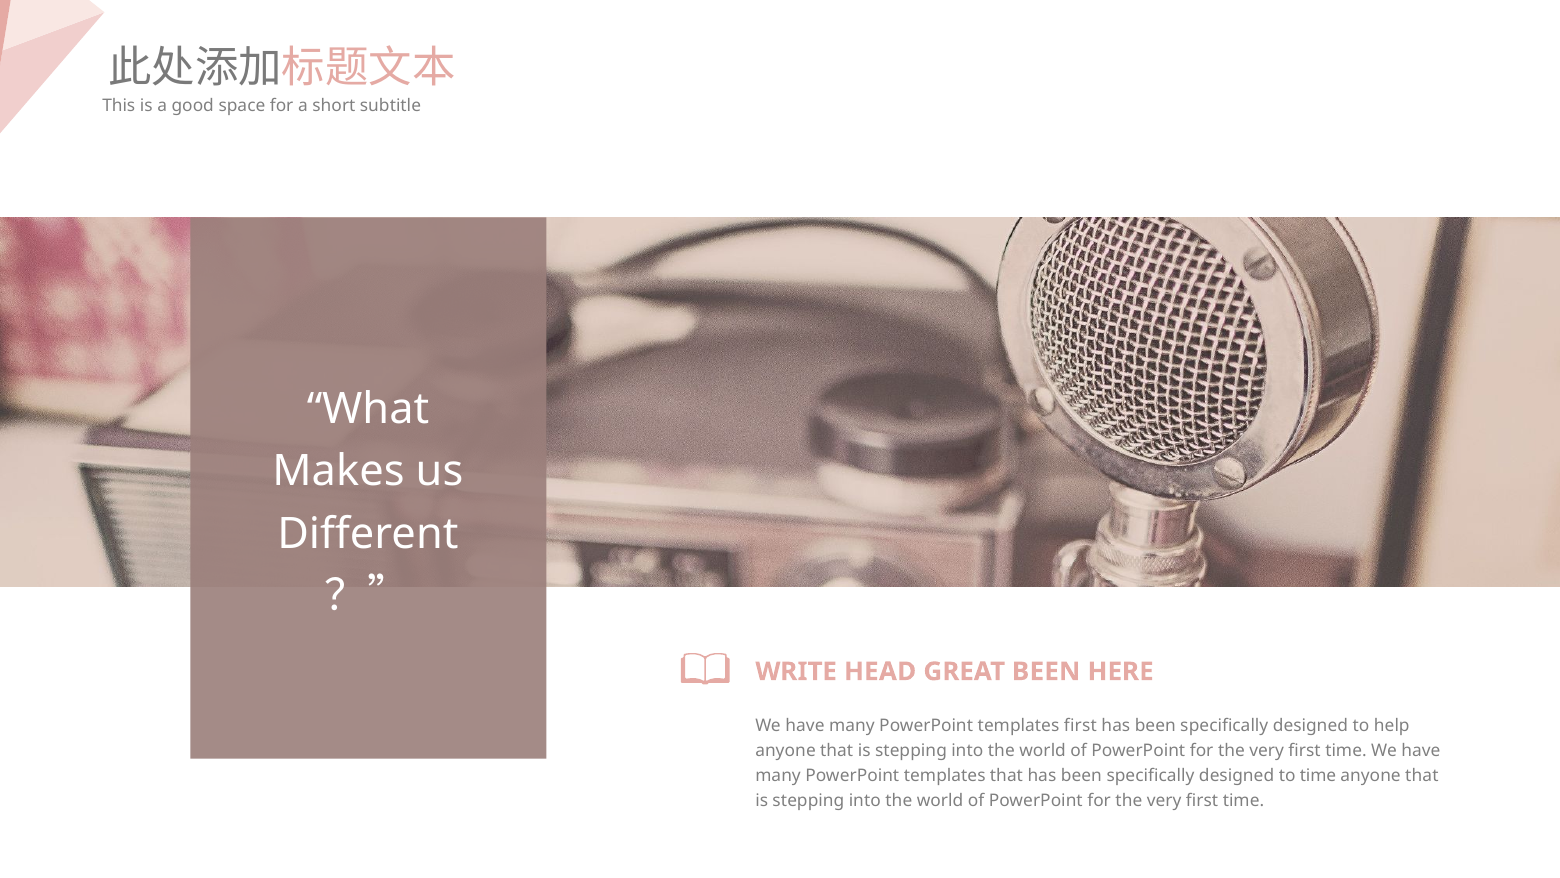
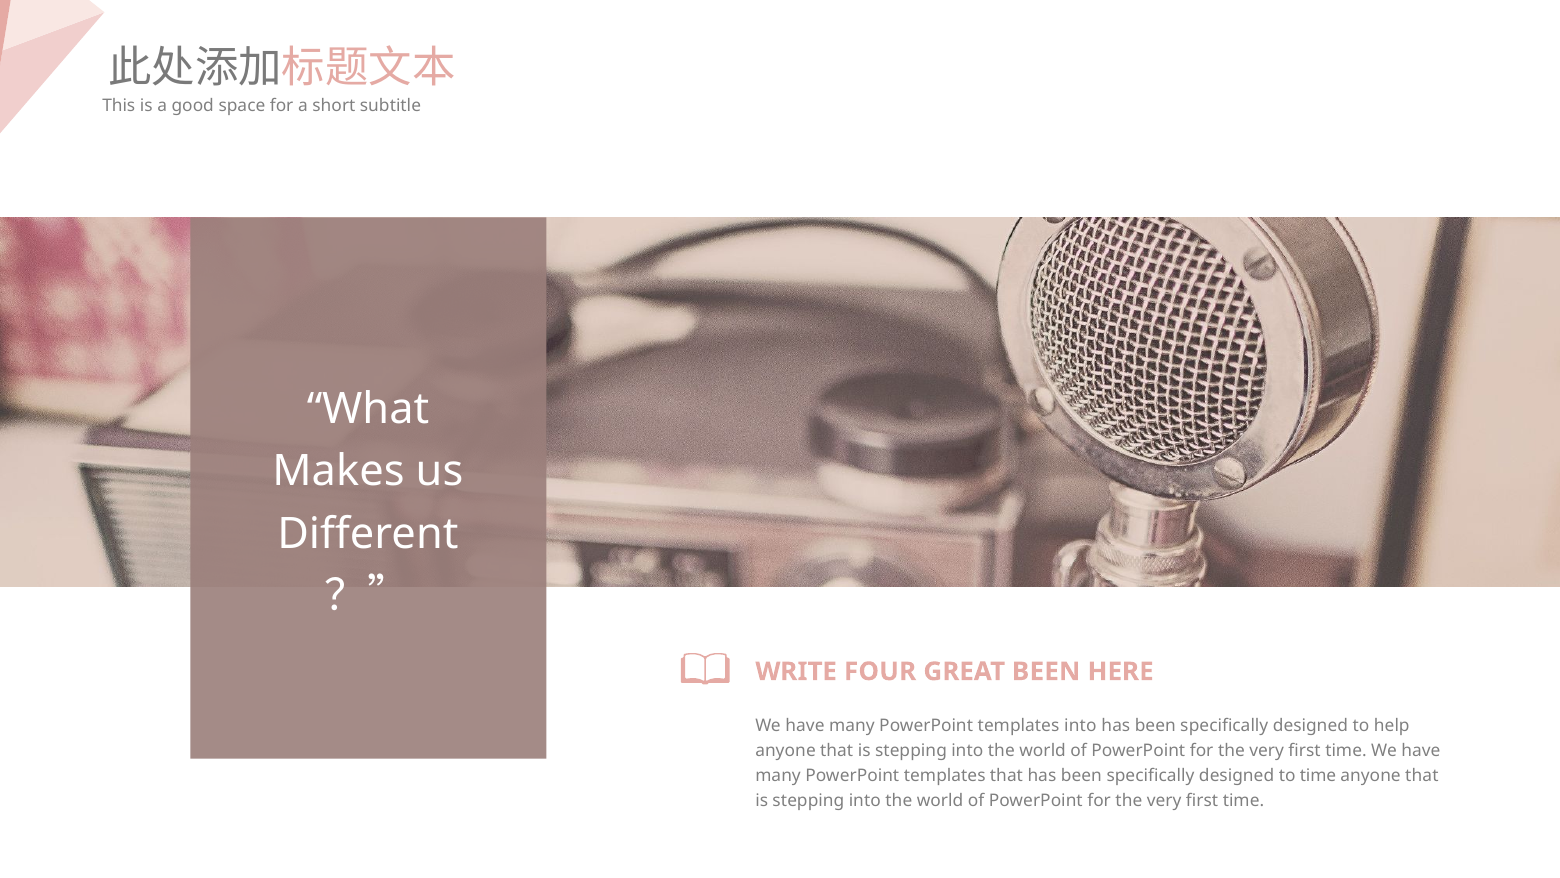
HEAD: HEAD -> FOUR
templates first: first -> into
